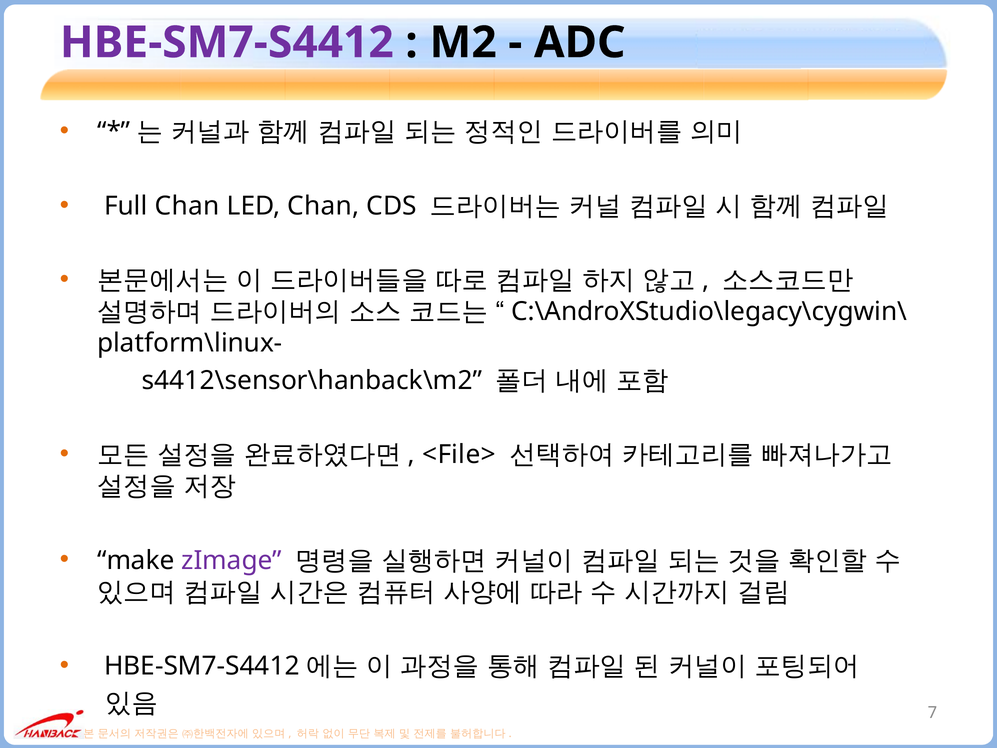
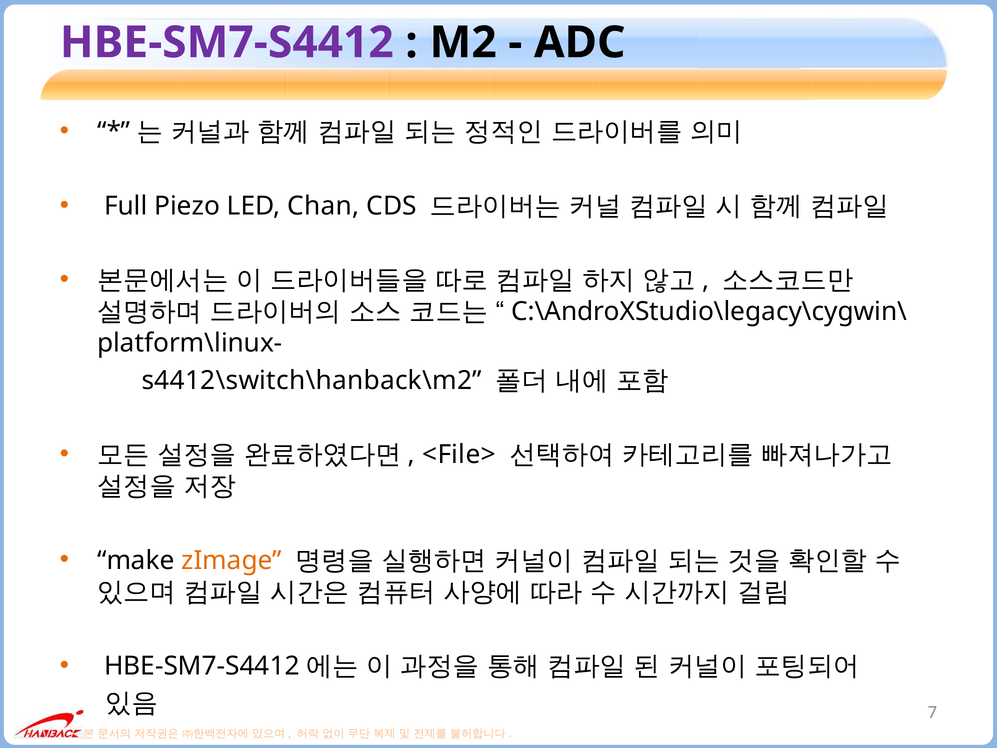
Full Chan: Chan -> Piezo
s4412\sensor\hanback\m2: s4412\sensor\hanback\m2 -> s4412\switch\hanback\m2
zImage colour: purple -> orange
